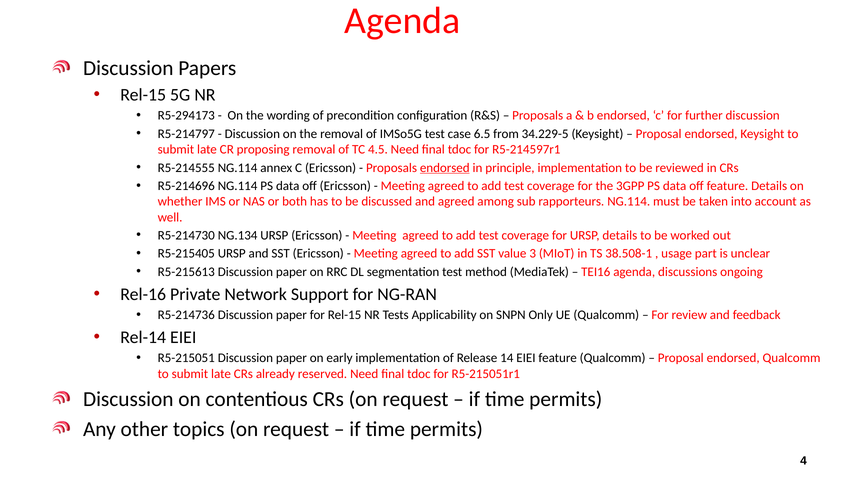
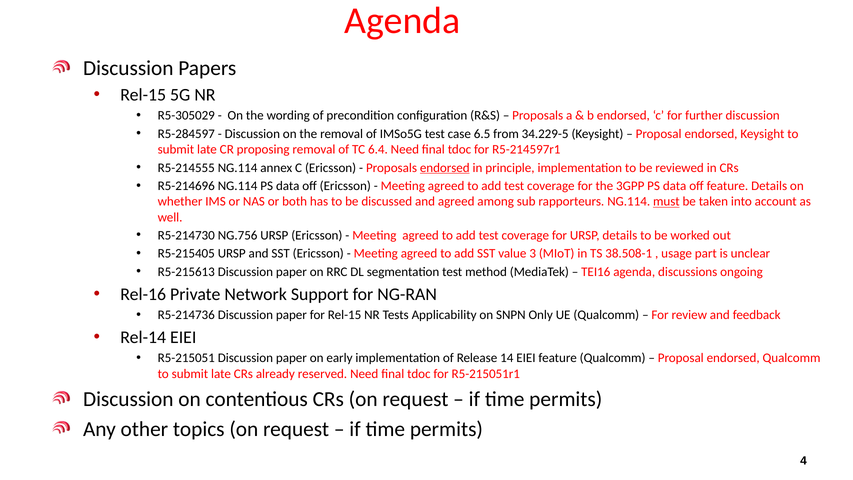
R5-294173: R5-294173 -> R5-305029
R5-214797: R5-214797 -> R5-284597
4.5: 4.5 -> 6.4
must underline: none -> present
NG.134: NG.134 -> NG.756
